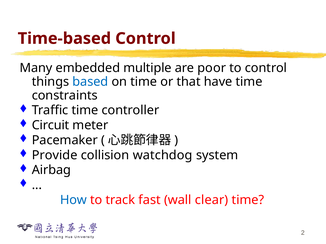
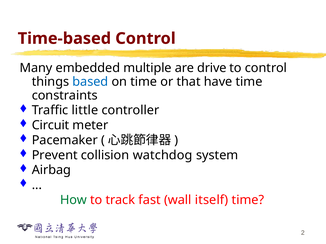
poor: poor -> drive
Traffic time: time -> little
Provide: Provide -> Prevent
How colour: blue -> green
clear: clear -> itself
